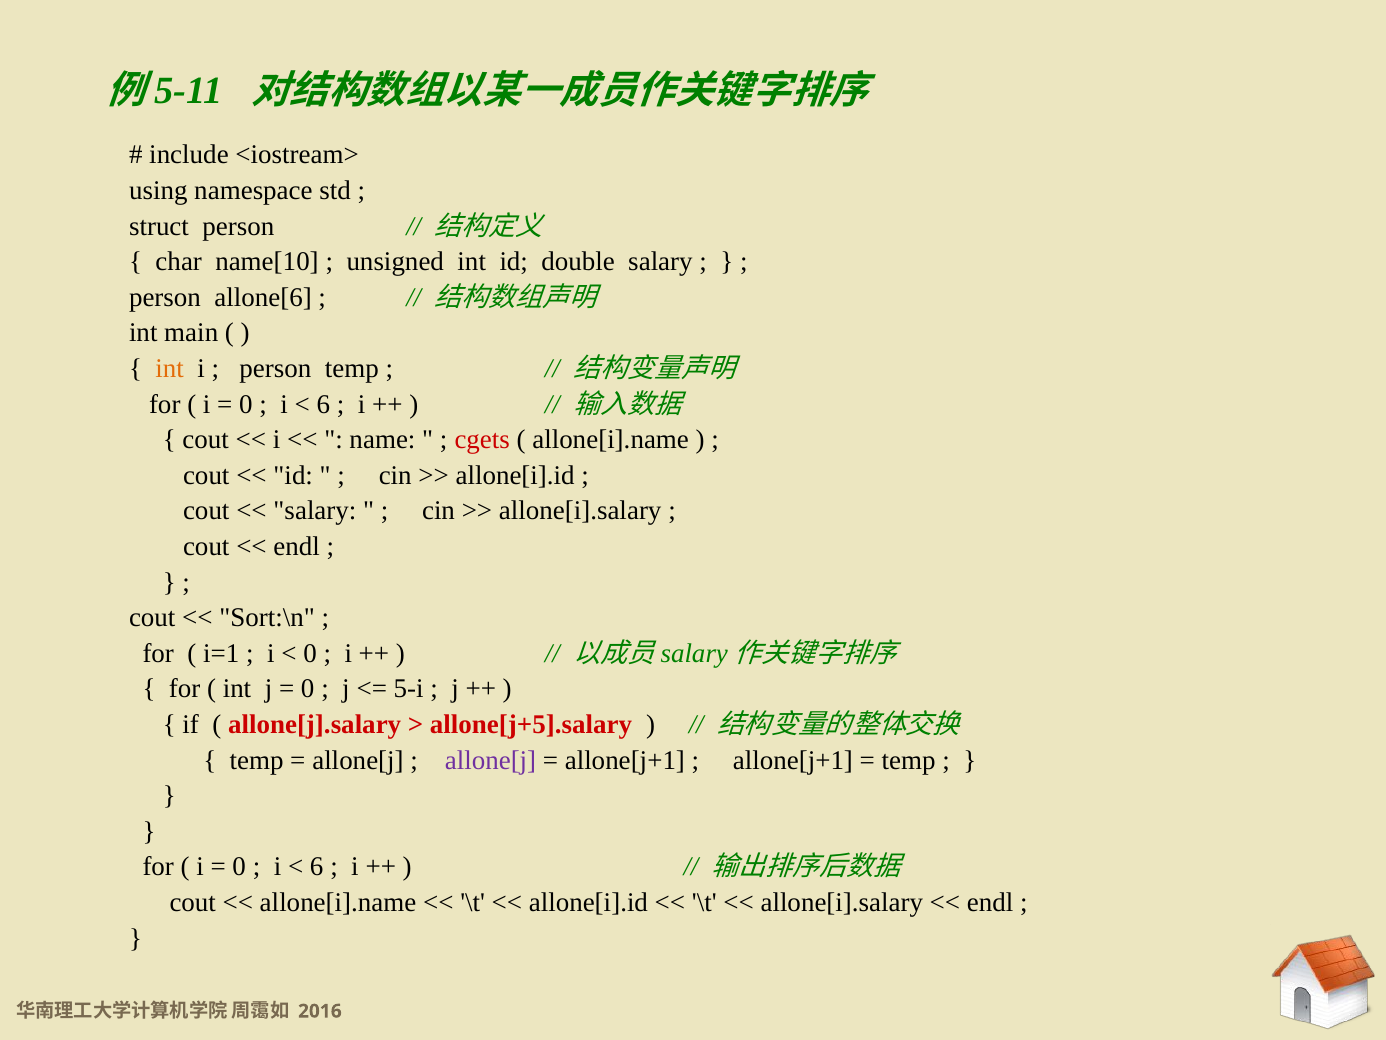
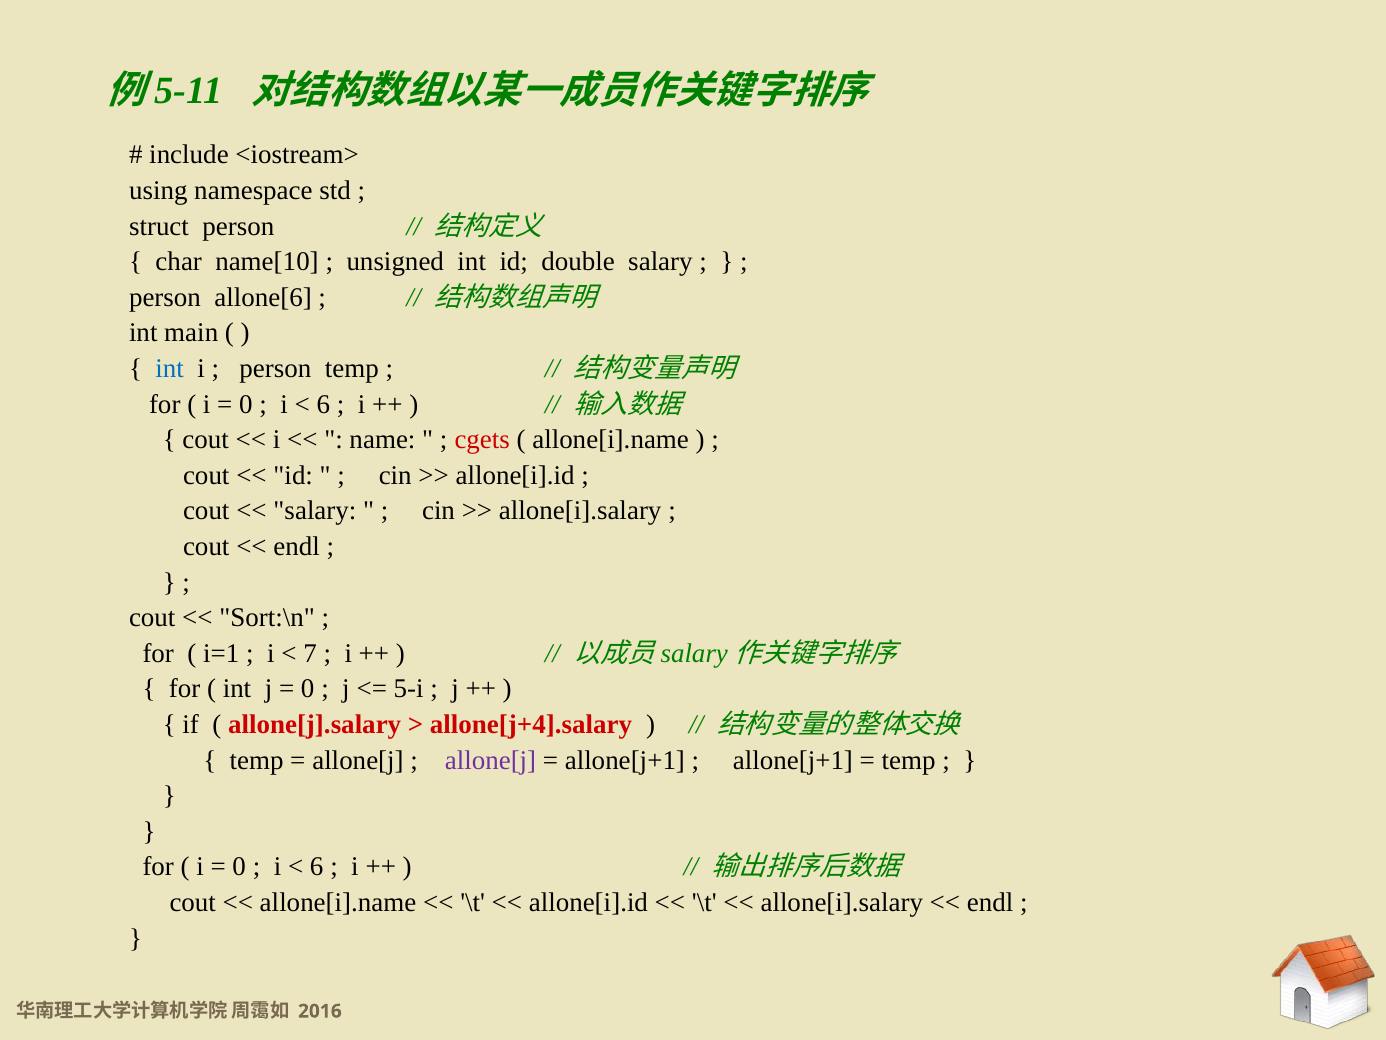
int at (170, 368) colour: orange -> blue
0 at (310, 653): 0 -> 7
allone[j+5].salary: allone[j+5].salary -> allone[j+4].salary
